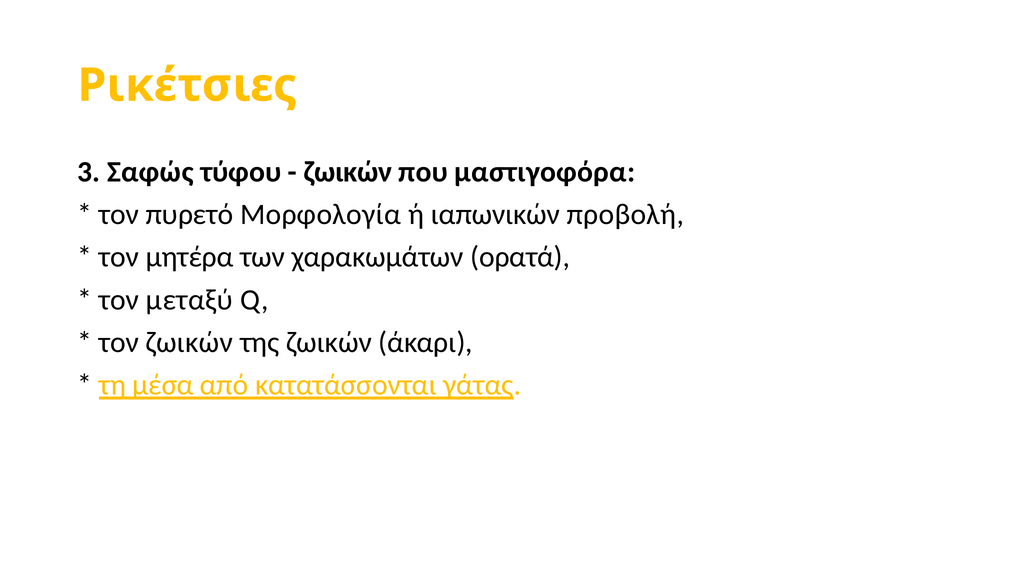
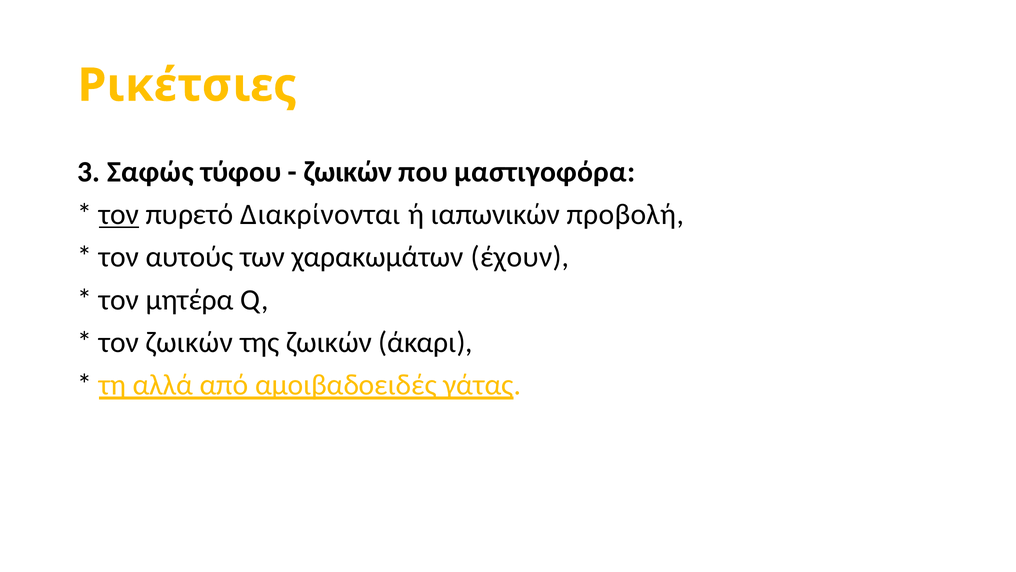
τον at (119, 214) underline: none -> present
Μορφολογία: Μορφολογία -> Διακρίνονται
μητέρα: μητέρα -> αυτούς
ορατά: ορατά -> έχουν
μεταξύ: μεταξύ -> μητέρα
μέσα: μέσα -> αλλά
κατατάσσονται: κατατάσσονται -> αμοιβαδοειδές
